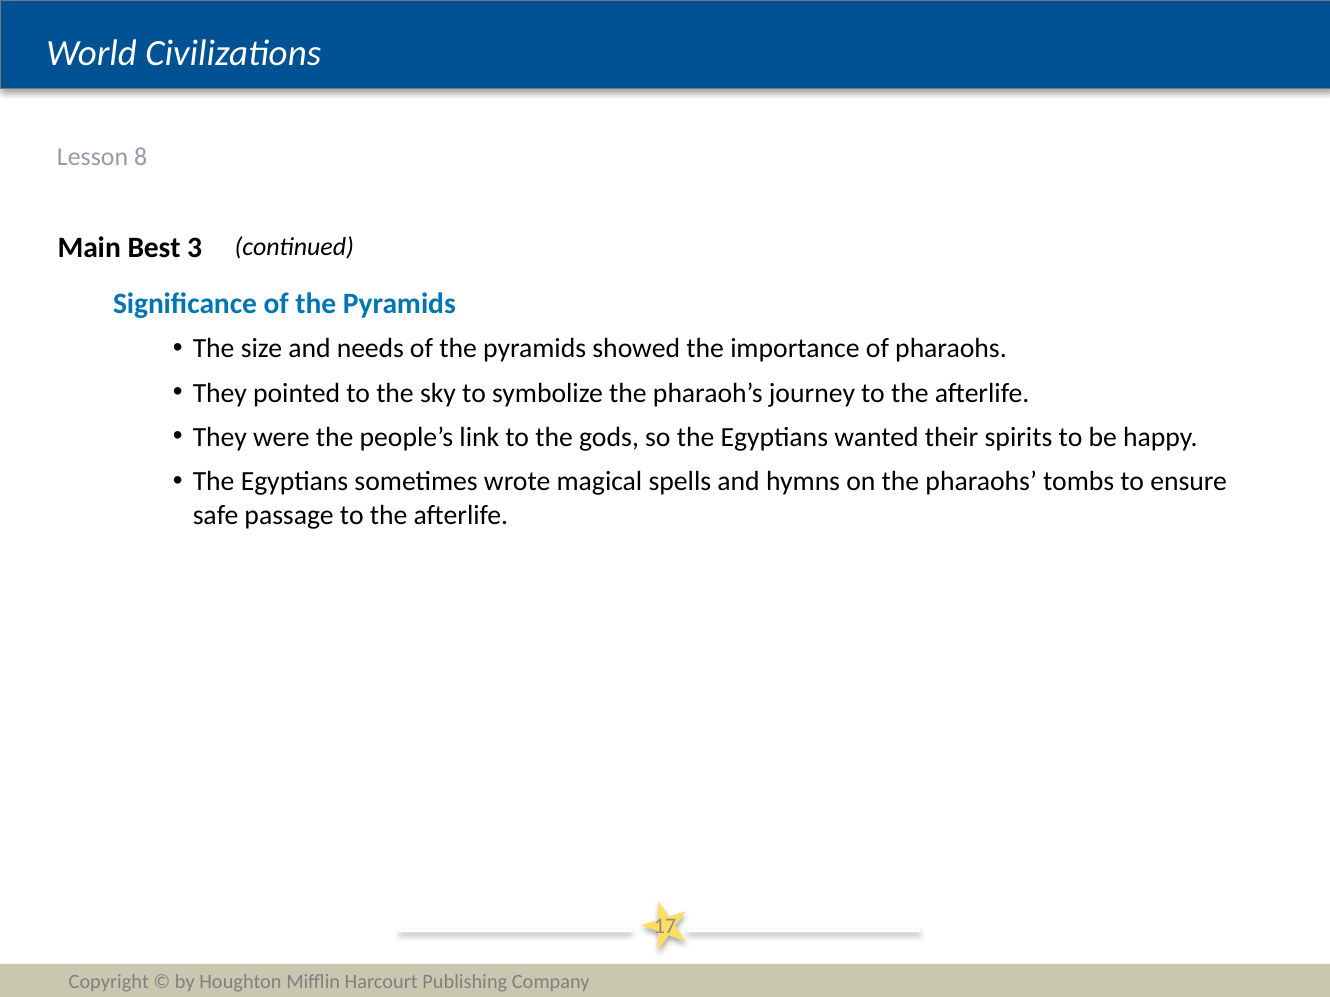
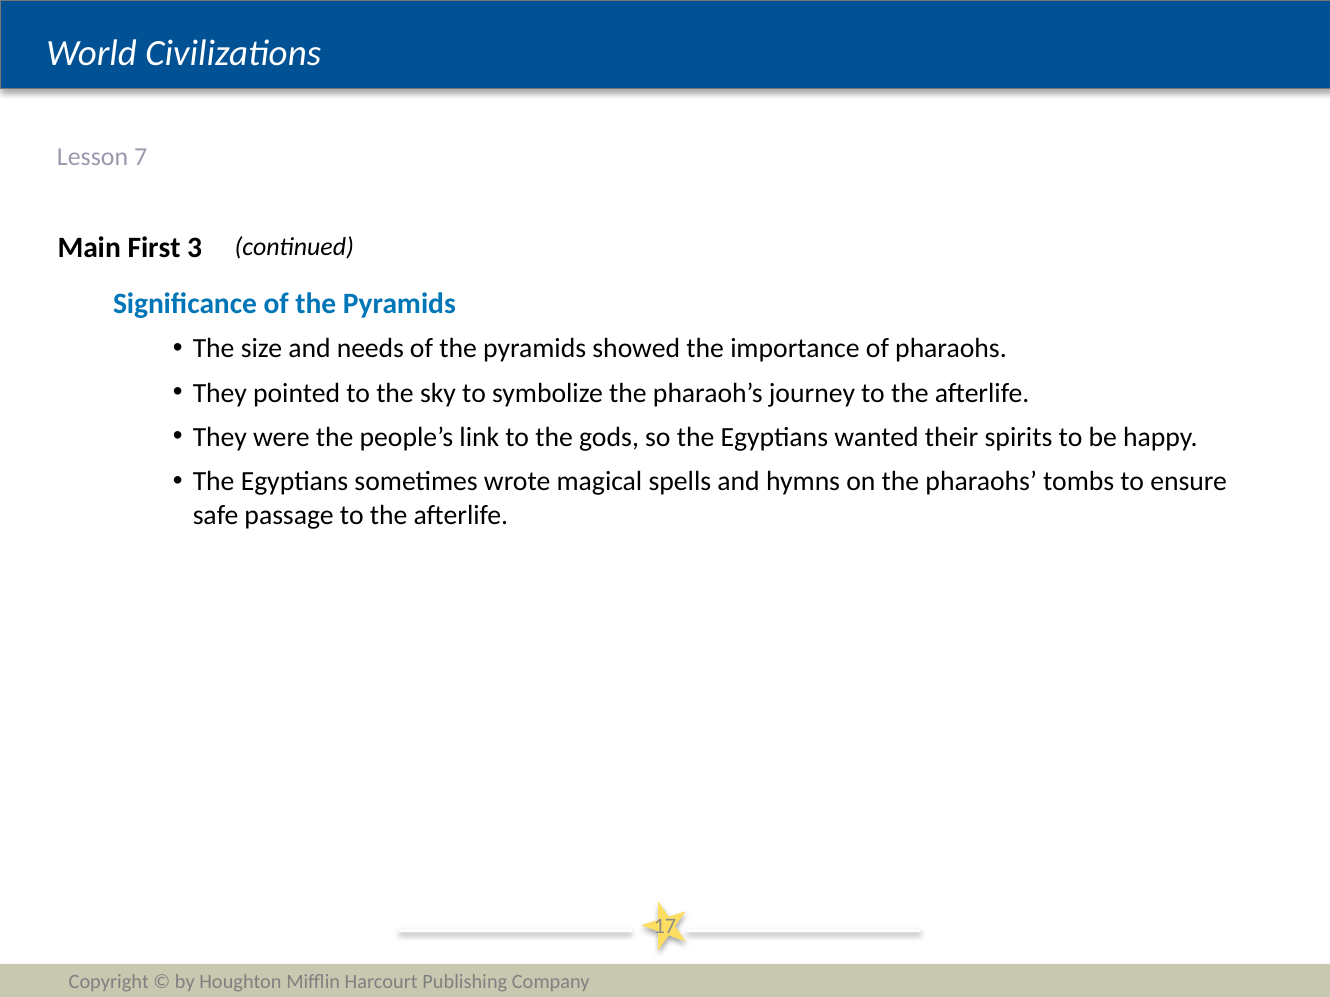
8: 8 -> 7
Best: Best -> First
